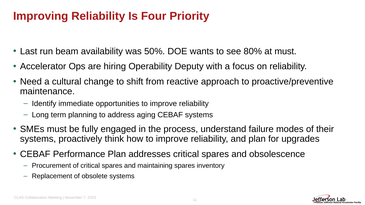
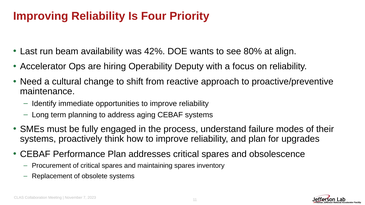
50%: 50% -> 42%
at must: must -> align
